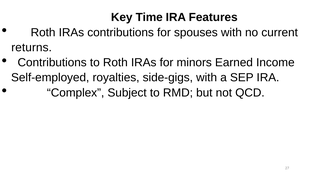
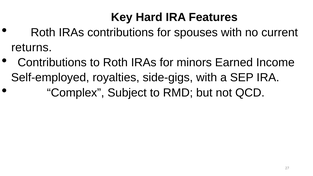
Time: Time -> Hard
